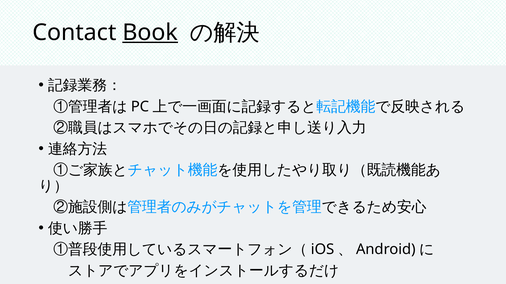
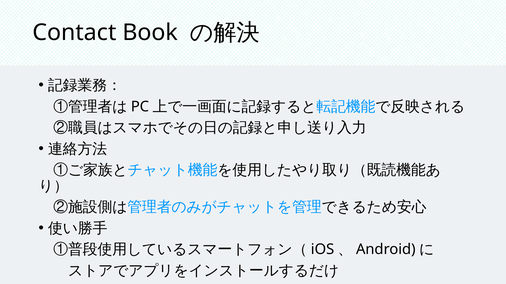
Book underline: present -> none
